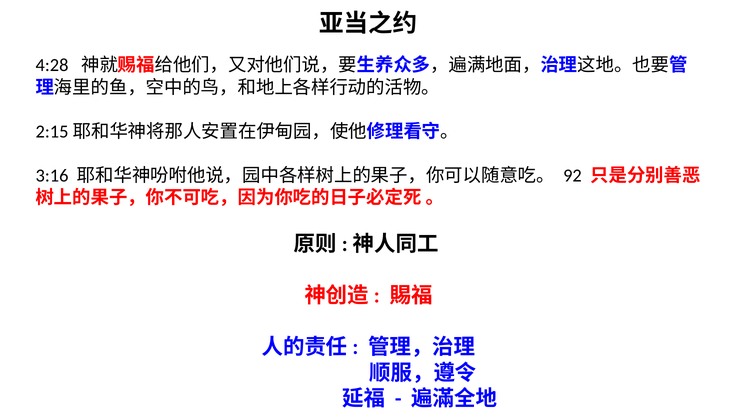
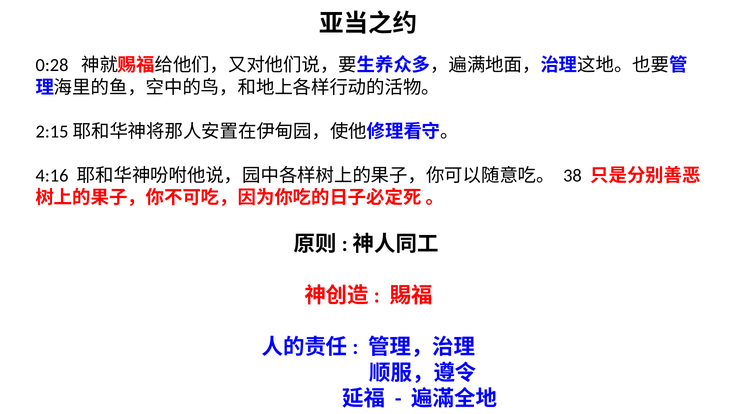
4:28: 4:28 -> 0:28
3:16: 3:16 -> 4:16
92: 92 -> 38
